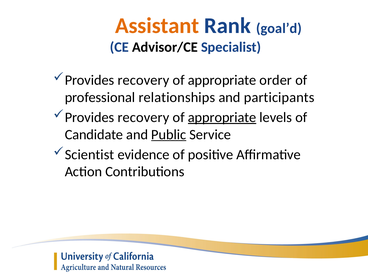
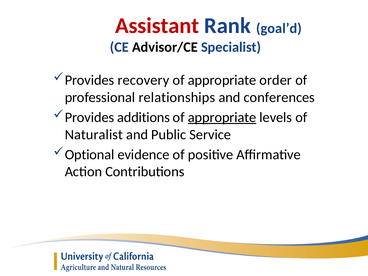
Assistant colour: orange -> red
participants: participants -> conferences
recovery at (143, 117): recovery -> additions
Candidate: Candidate -> Naturalist
Public underline: present -> none
Scientist: Scientist -> Optional
